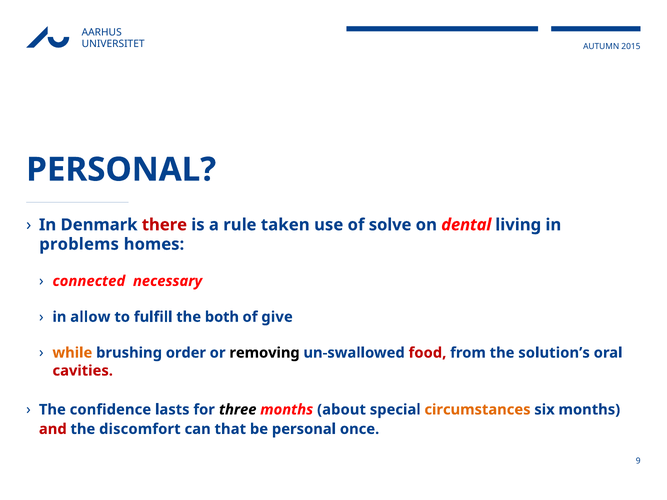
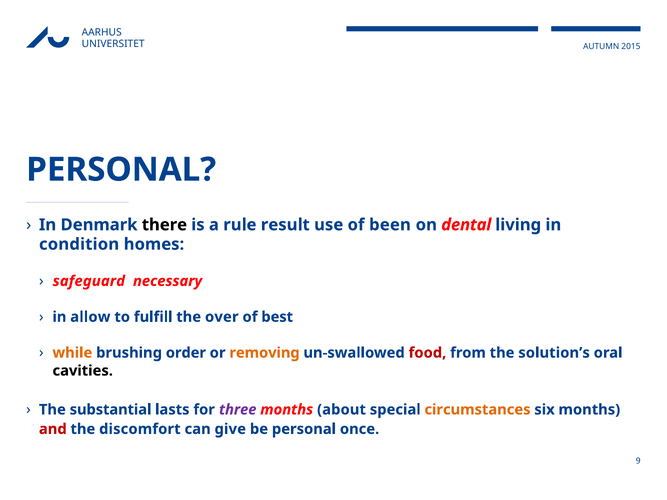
there colour: red -> black
taken: taken -> result
solve: solve -> been
problems: problems -> condition
connected: connected -> safeguard
both: both -> over
give: give -> best
removing colour: black -> orange
cavities colour: red -> black
confidence: confidence -> substantial
three colour: black -> purple
that: that -> give
